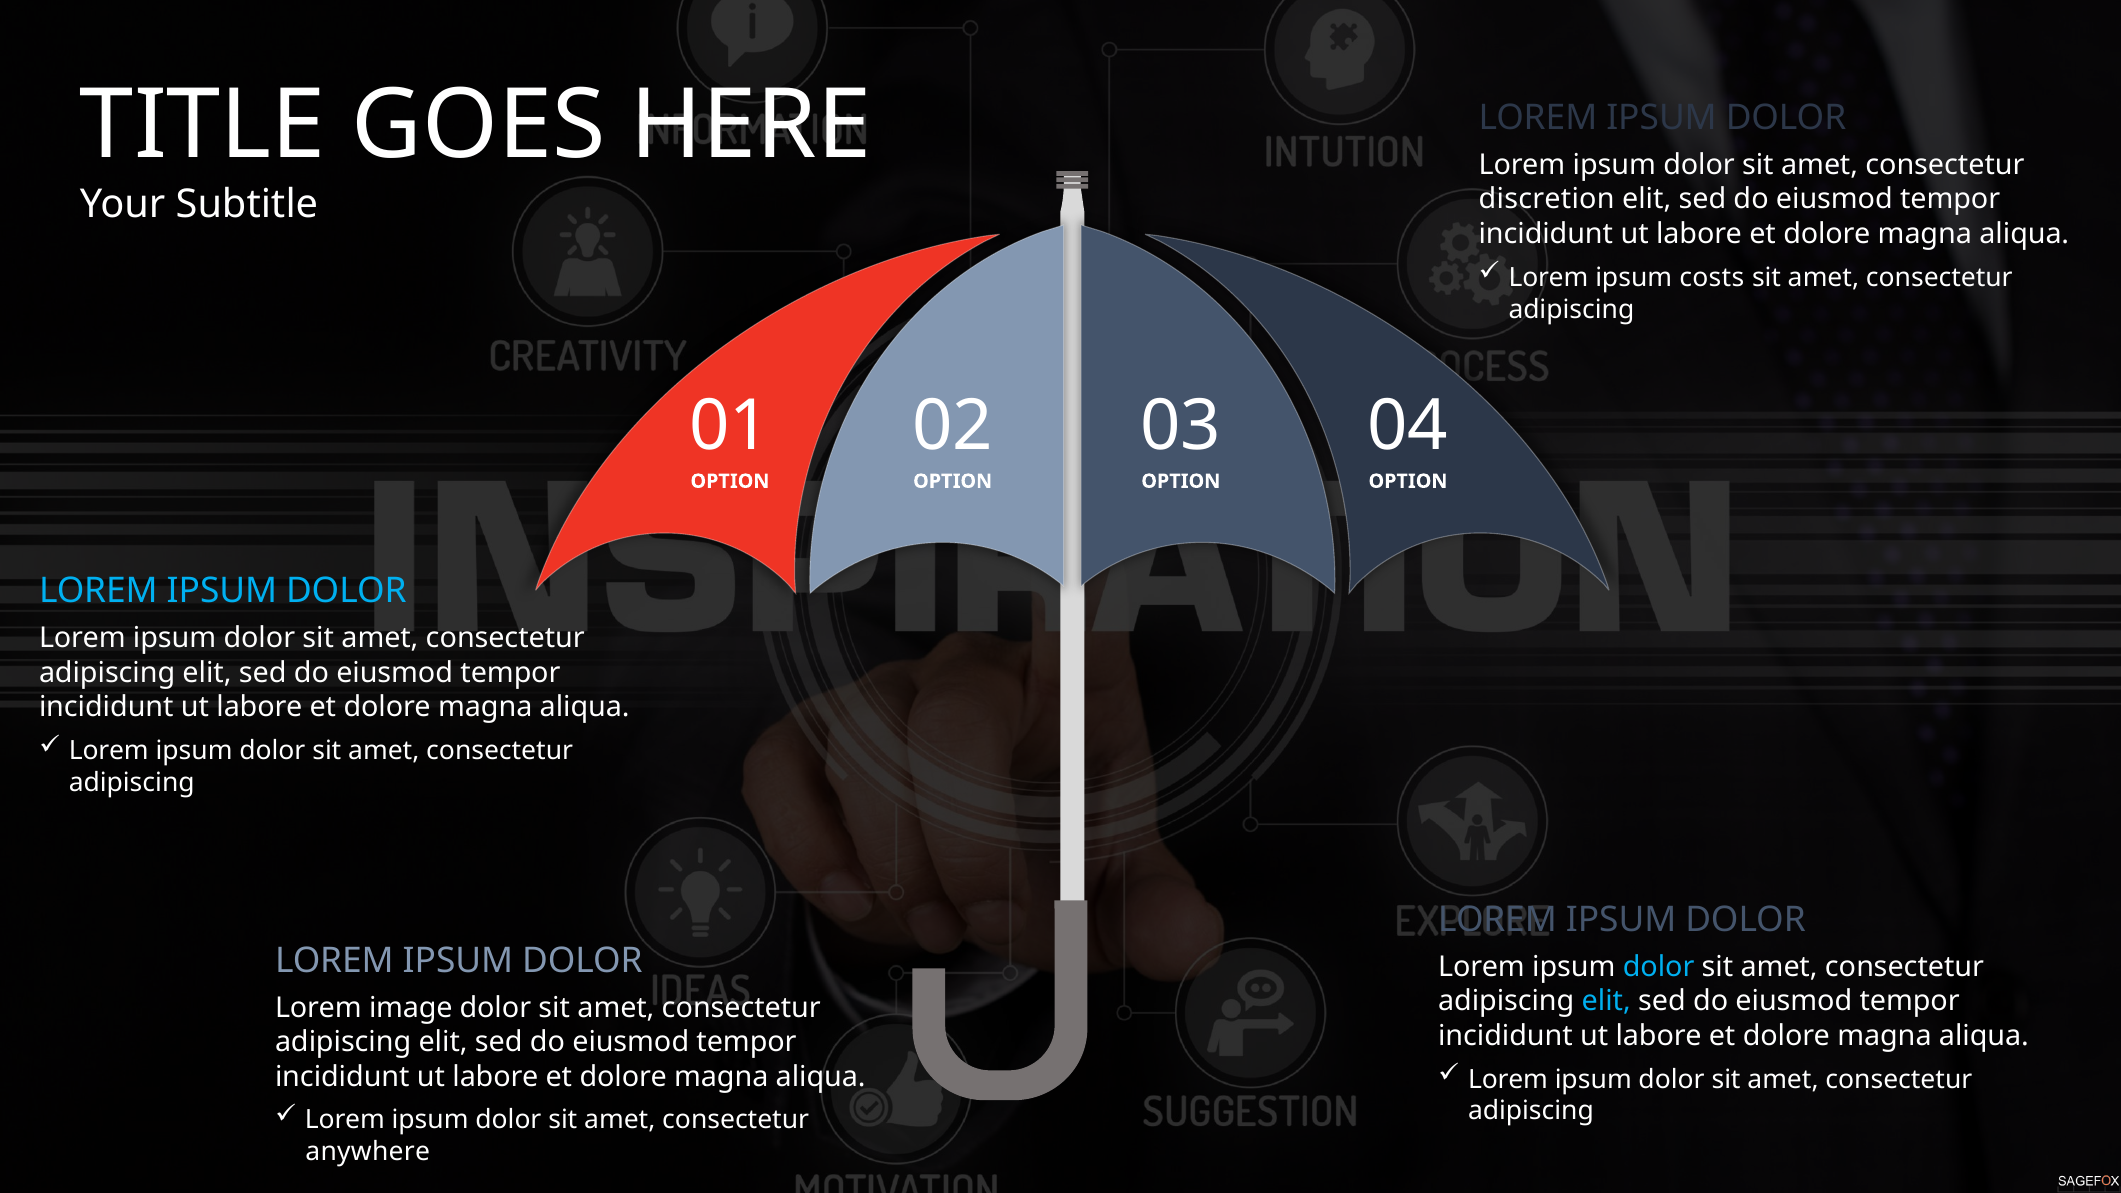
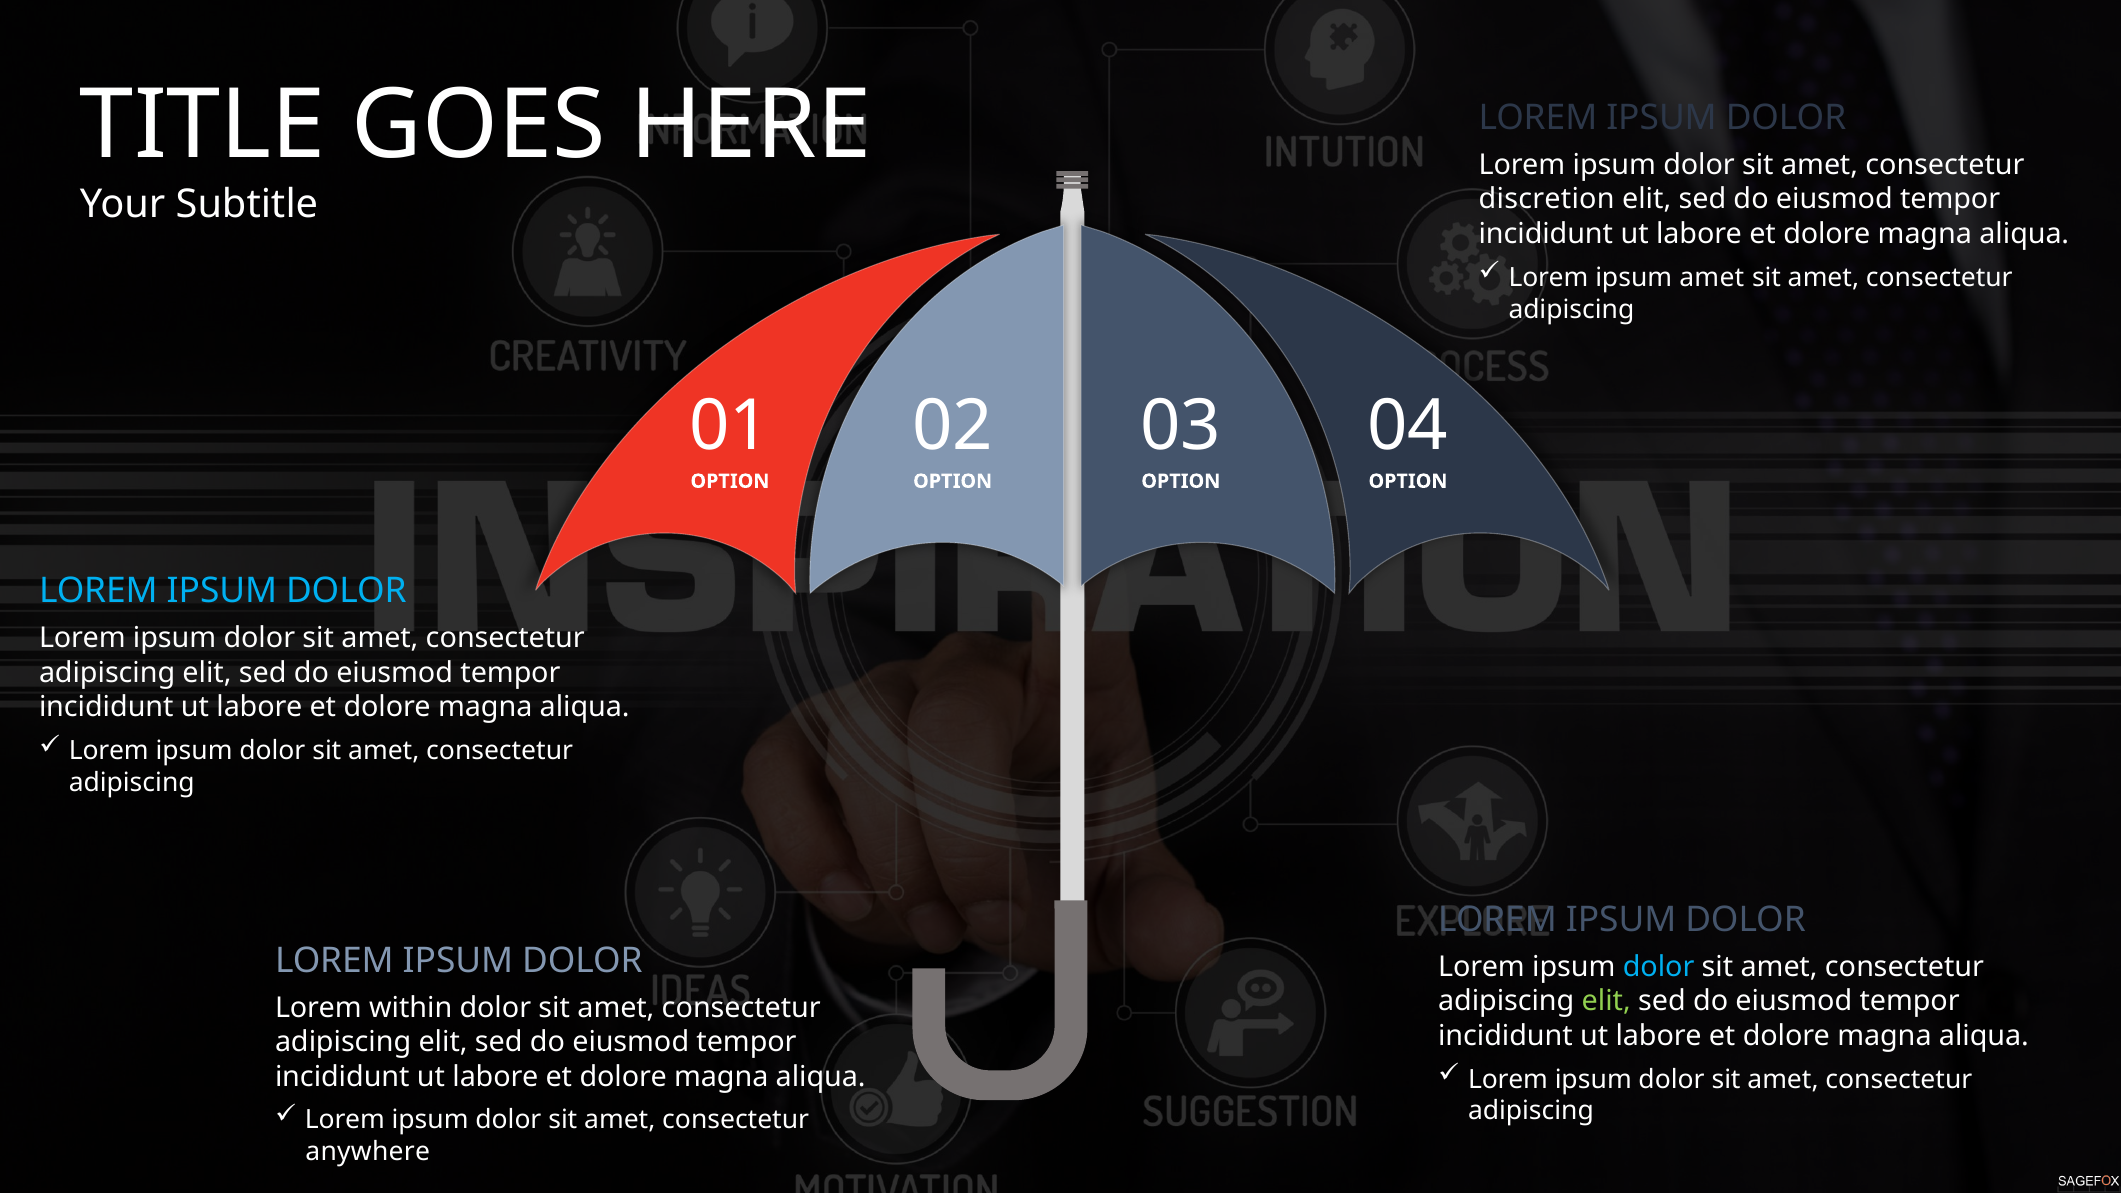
ipsum costs: costs -> amet
elit at (1606, 1001) colour: light blue -> light green
image: image -> within
